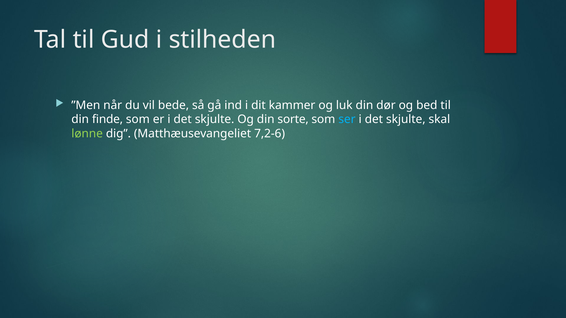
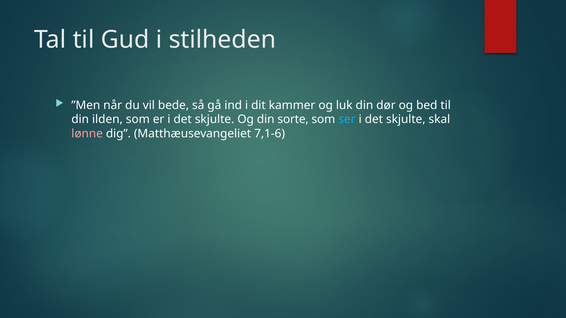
finde: finde -> ilden
lønne colour: light green -> pink
7,2-6: 7,2-6 -> 7,1-6
